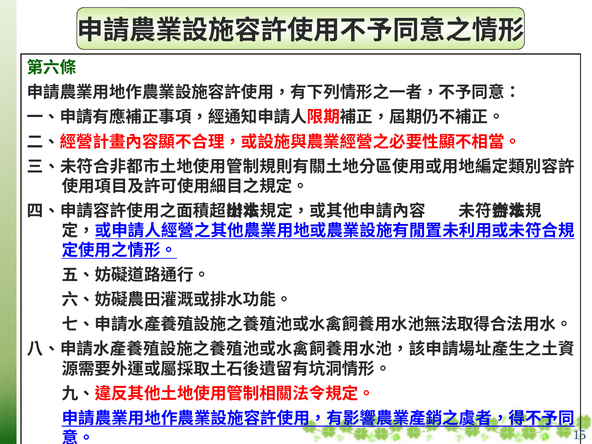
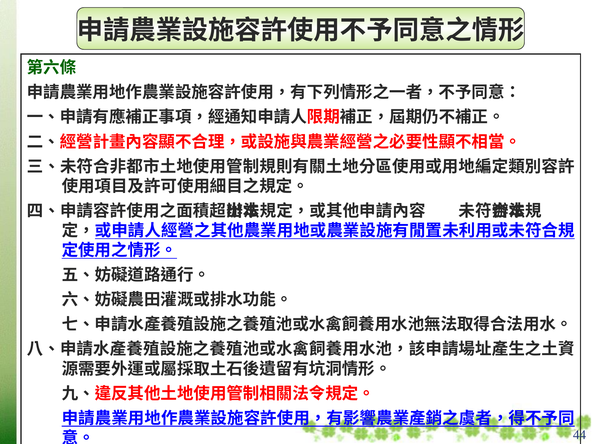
15: 15 -> 44
